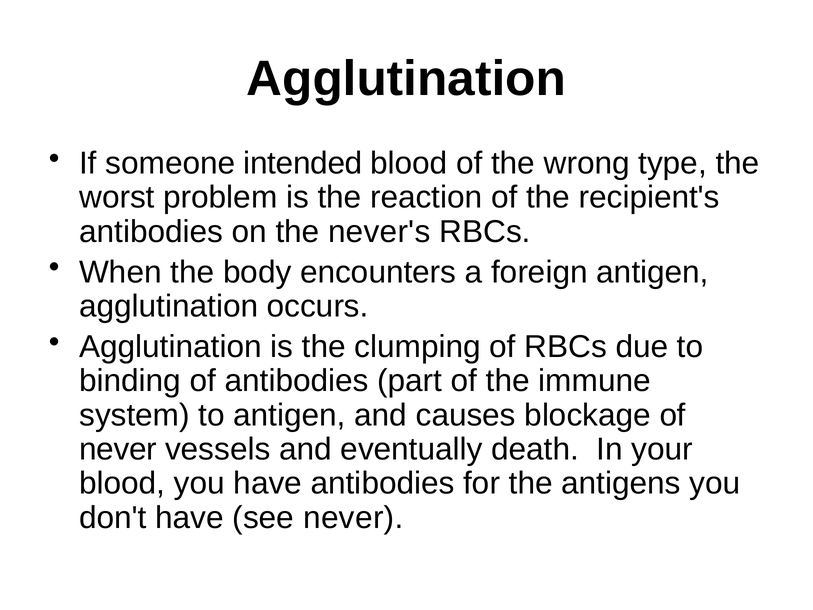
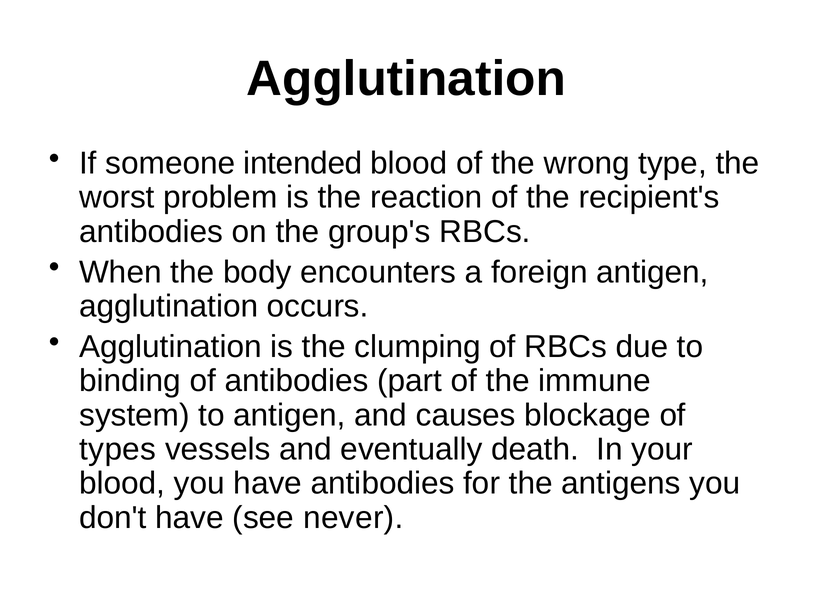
never's: never's -> group's
never at (118, 449): never -> types
